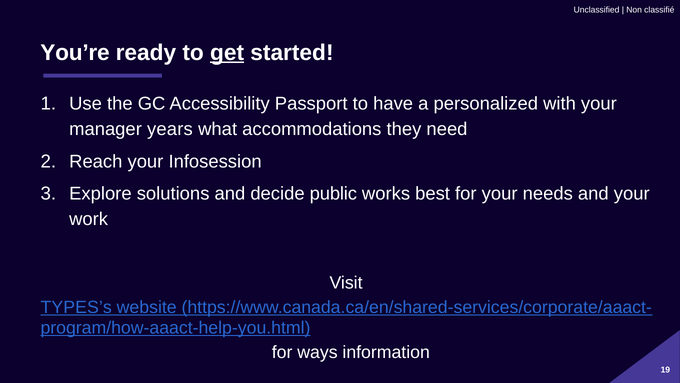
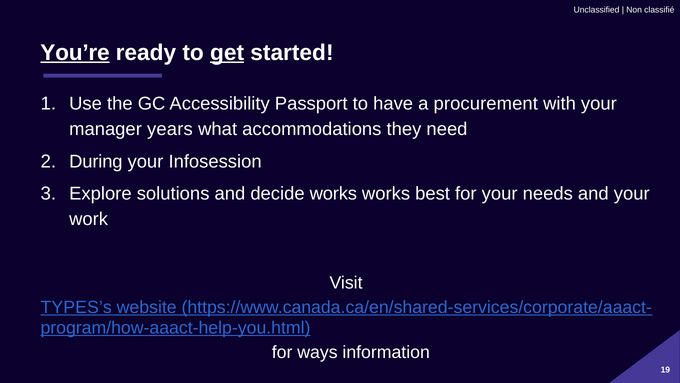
You’re underline: none -> present
personalized: personalized -> procurement
Reach: Reach -> During
decide public: public -> works
